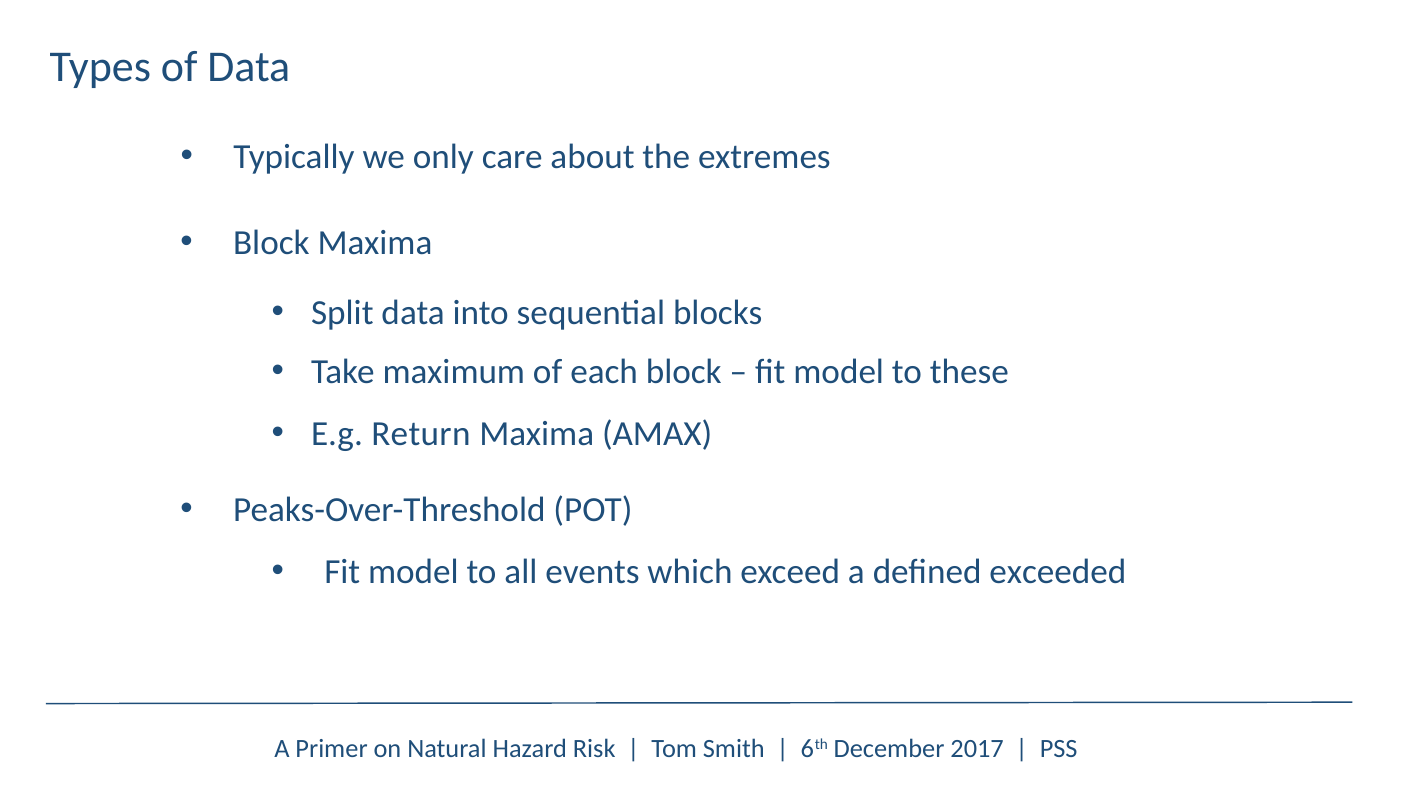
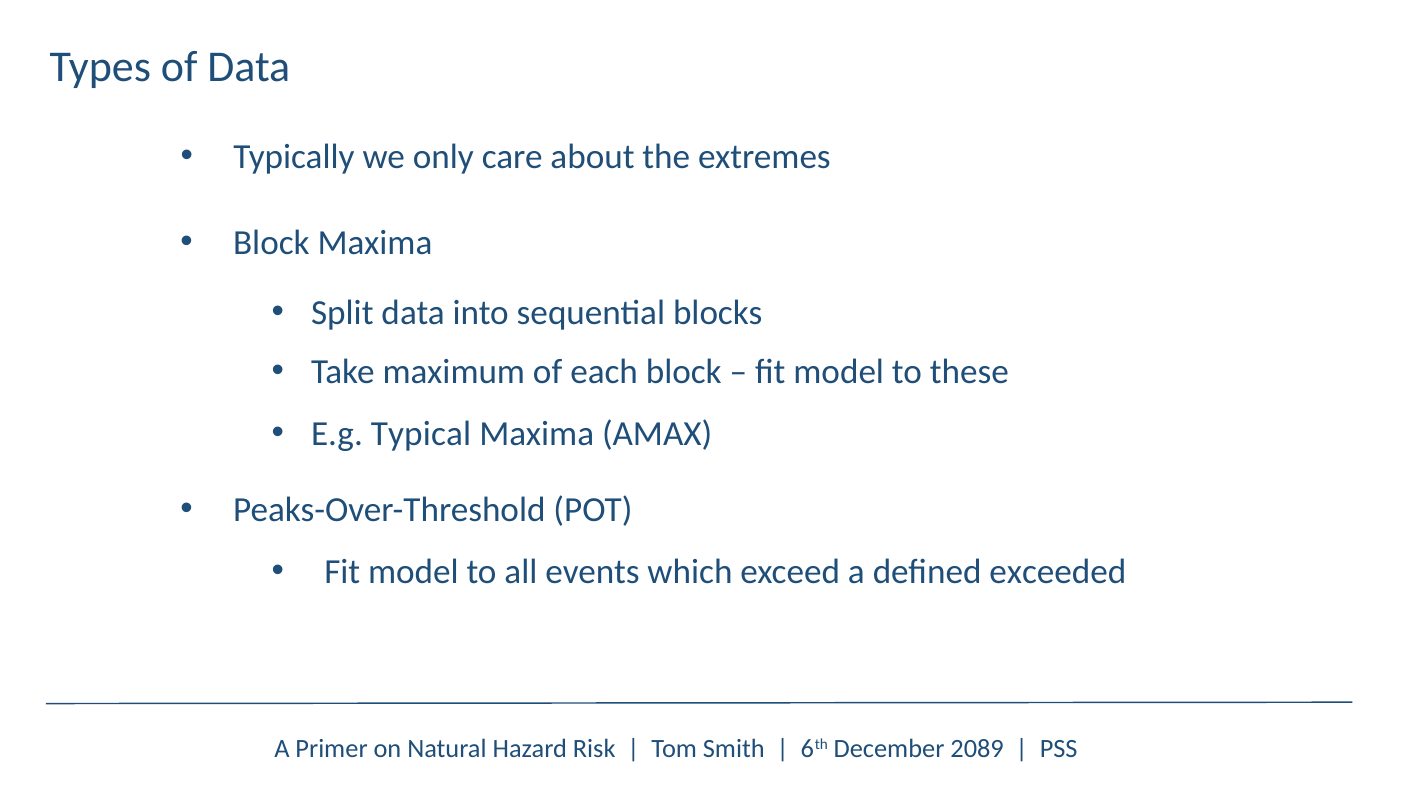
Return: Return -> Typical
2017: 2017 -> 2089
